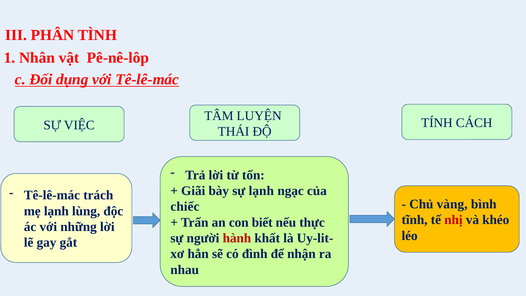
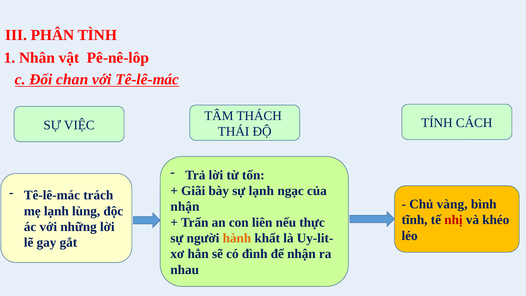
dụng: dụng -> chan
LUYỆN: LUYỆN -> THÁCH
chiếc at (185, 206): chiếc -> nhận
biết: biết -> liên
hành colour: red -> orange
